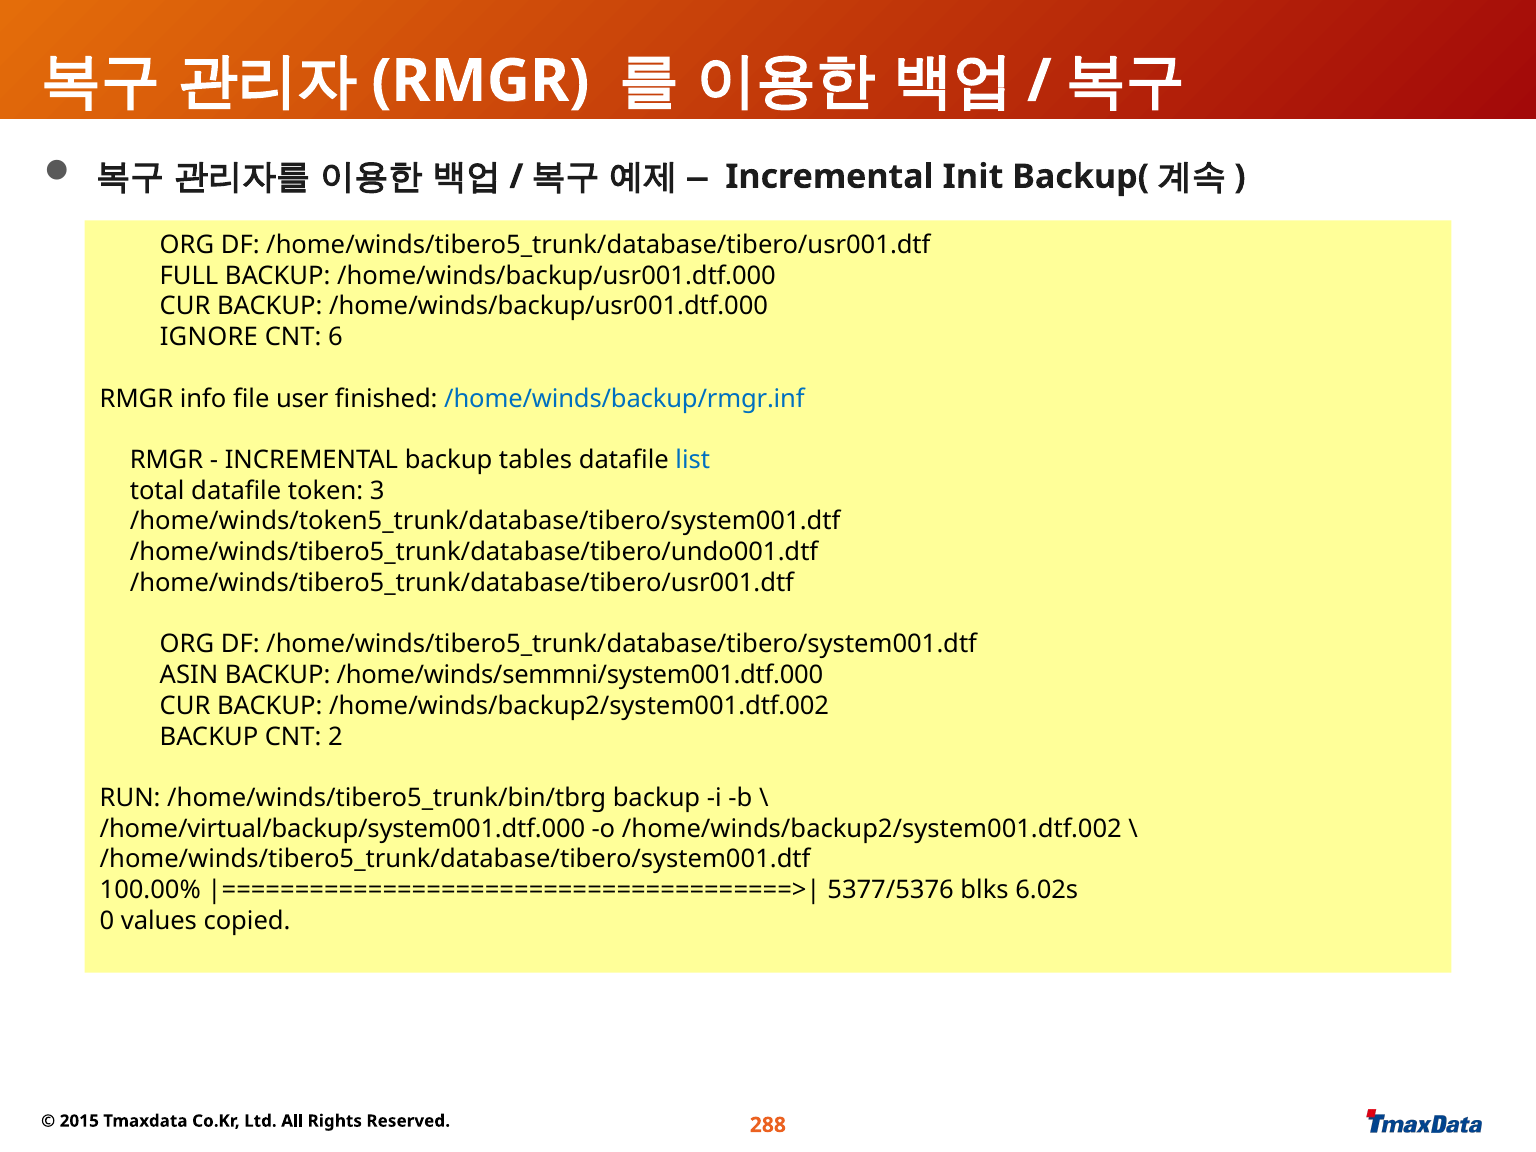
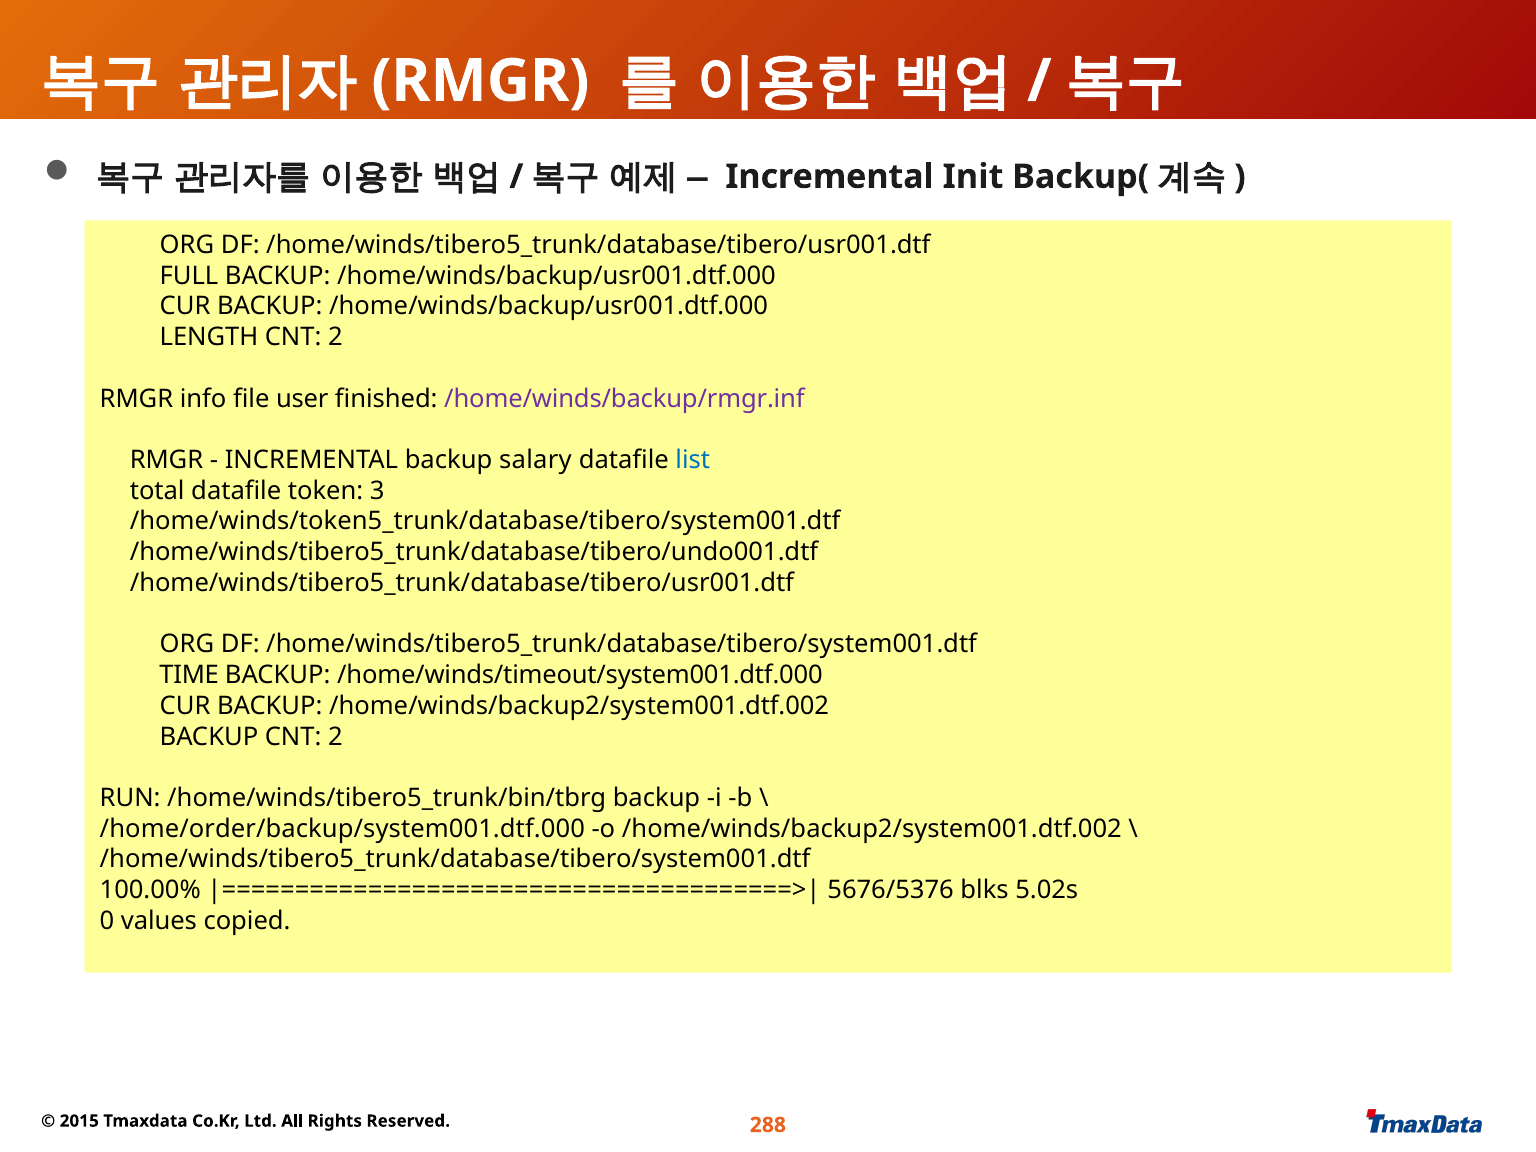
IGNORE: IGNORE -> LENGTH
6 at (336, 337): 6 -> 2
/home/winds/backup/rmgr.inf colour: blue -> purple
tables: tables -> salary
ASIN: ASIN -> TIME
/home/winds/semmni/system001.dtf.000: /home/winds/semmni/system001.dtf.000 -> /home/winds/timeout/system001.dtf.000
/home/virtual/backup/system001.dtf.000: /home/virtual/backup/system001.dtf.000 -> /home/order/backup/system001.dtf.000
5377/5376: 5377/5376 -> 5676/5376
6.02s: 6.02s -> 5.02s
